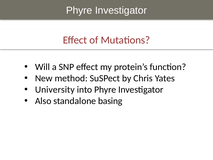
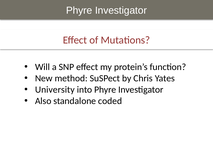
basing: basing -> coded
